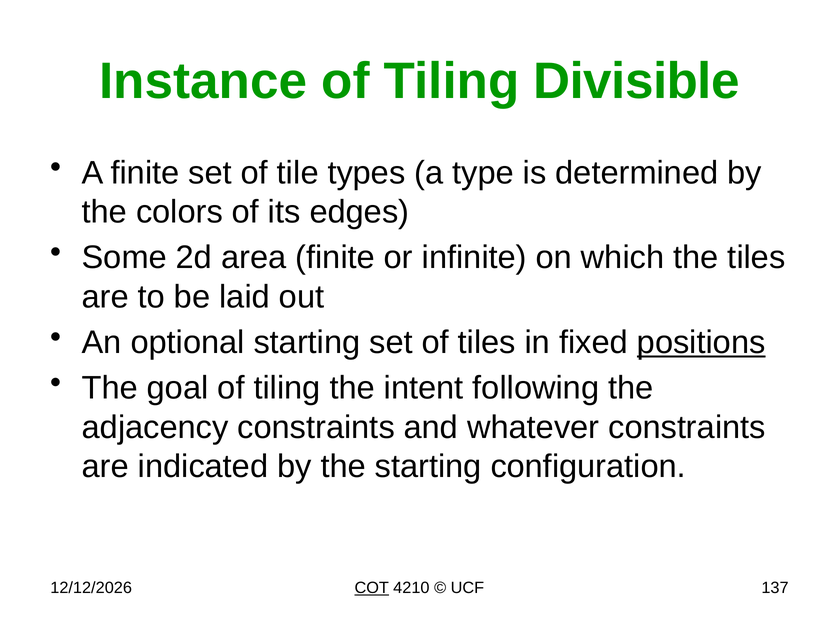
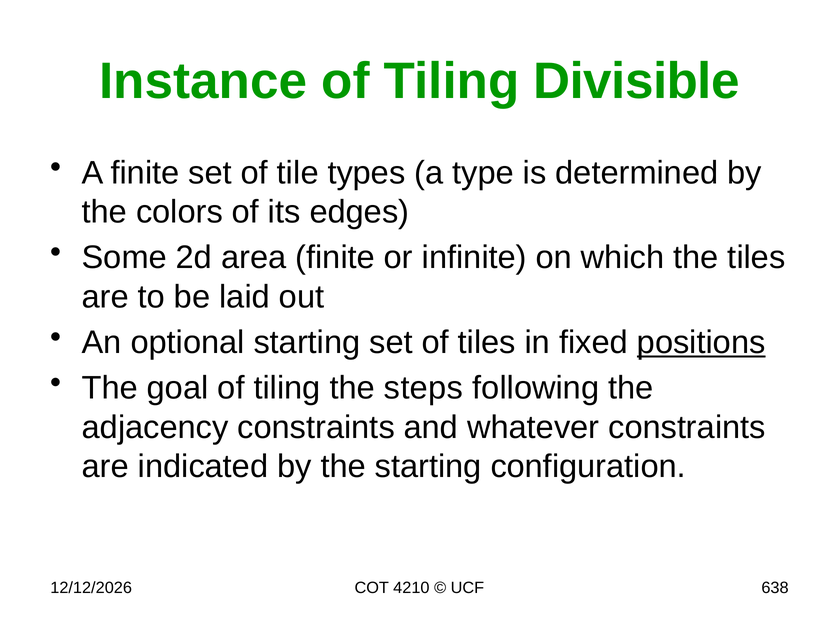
intent: intent -> steps
COT underline: present -> none
137: 137 -> 638
